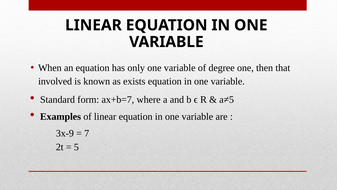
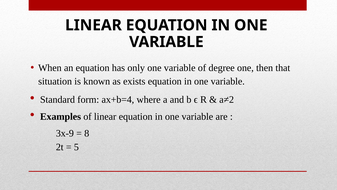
involved: involved -> situation
ax+b=7: ax+b=7 -> ax+b=4
a≠5: a≠5 -> a≠2
7: 7 -> 8
